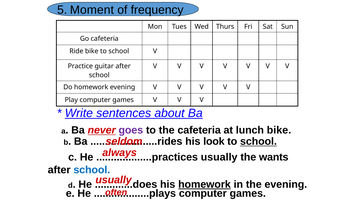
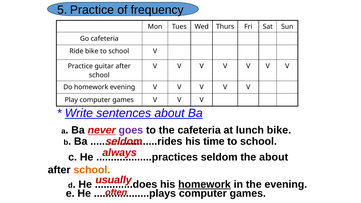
5 Moment: Moment -> Practice
look: look -> time
school at (258, 141) underline: present -> none
usually at (219, 157): usually -> seldom
the wants: wants -> about
school at (92, 170) colour: blue -> orange
